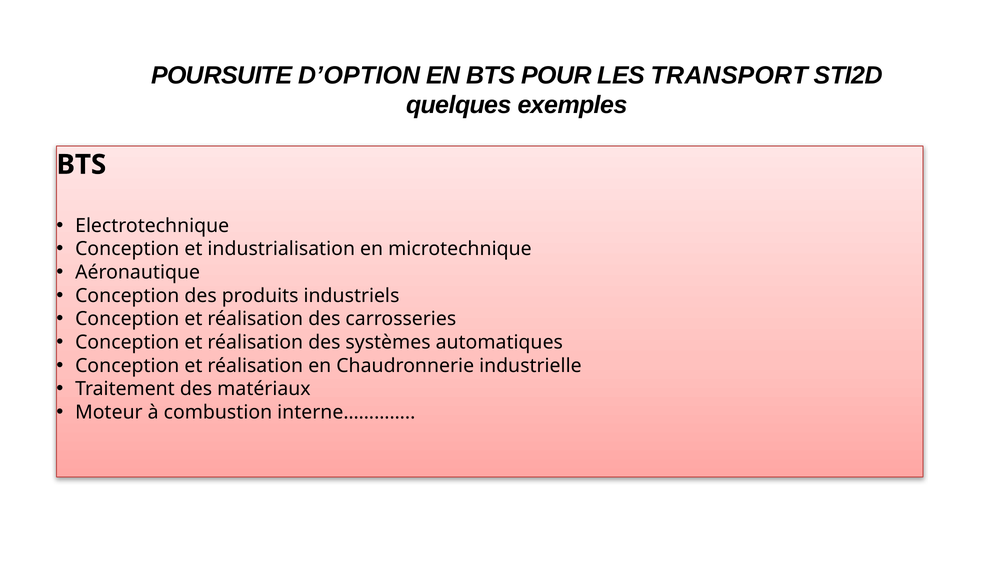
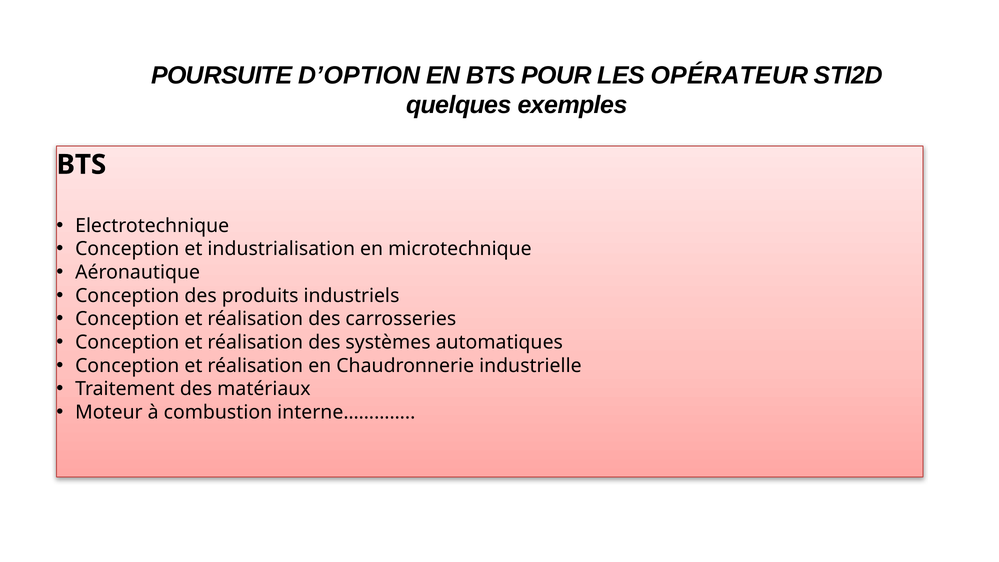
TRANSPORT: TRANSPORT -> OPÉRATEUR
